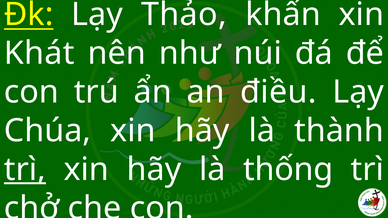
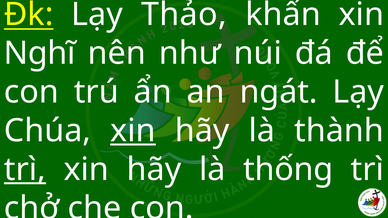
Khát: Khát -> Nghĩ
điều: điều -> ngát
xin at (133, 131) underline: none -> present
